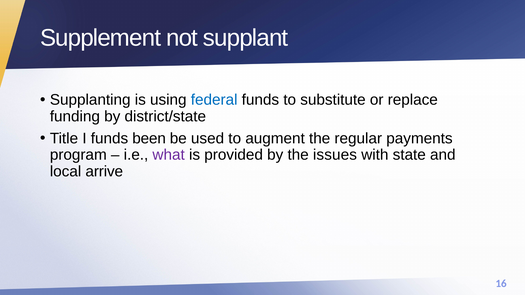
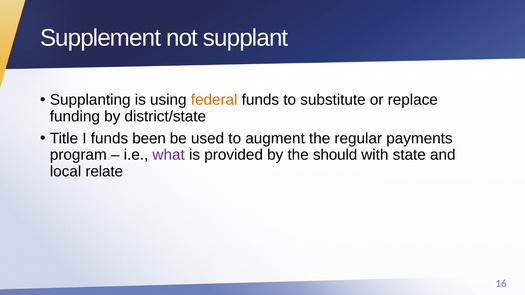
federal colour: blue -> orange
issues: issues -> should
arrive: arrive -> relate
